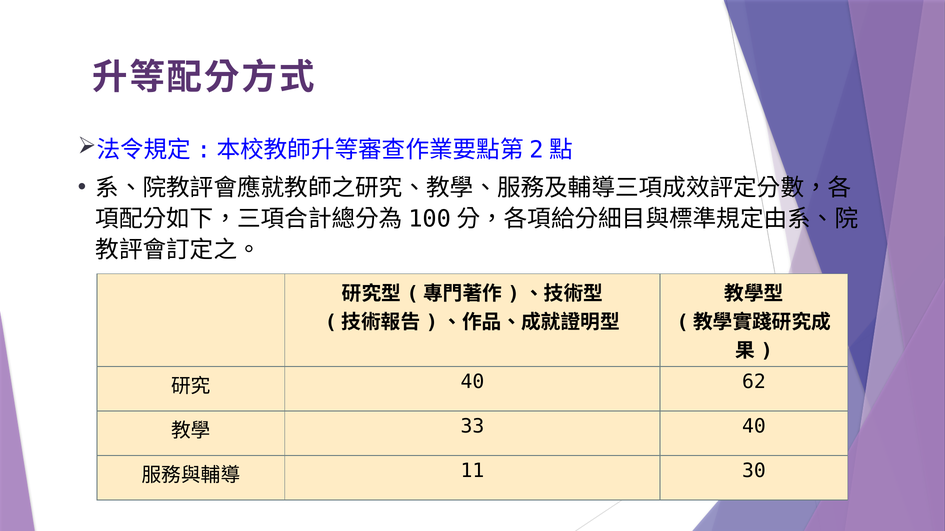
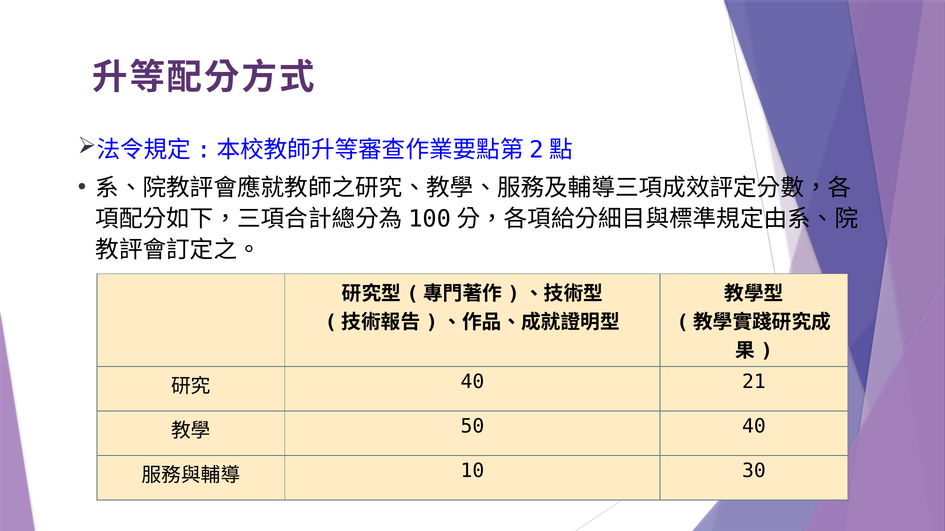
62: 62 -> 21
33: 33 -> 50
11: 11 -> 10
